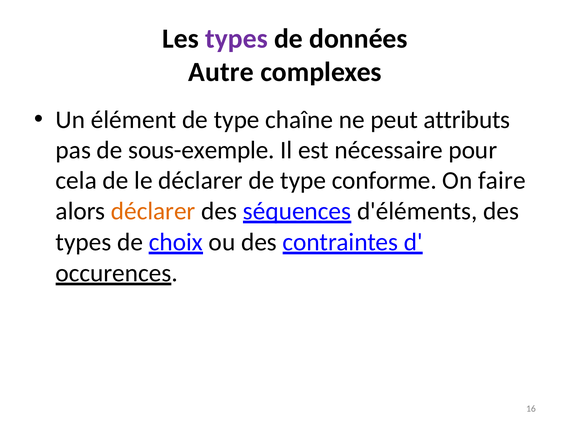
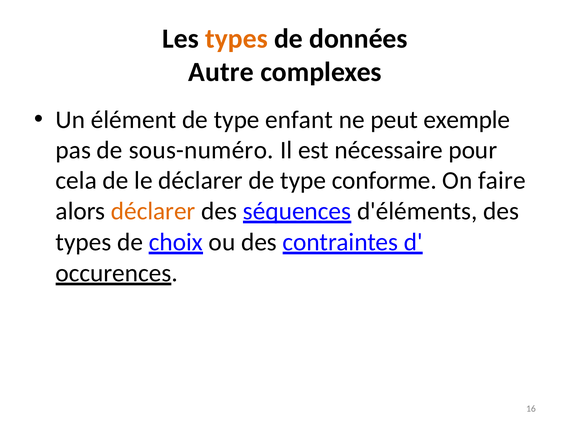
types at (236, 39) colour: purple -> orange
chaîne: chaîne -> enfant
attributs: attributs -> exemple
sous-exemple: sous-exemple -> sous-numéro
